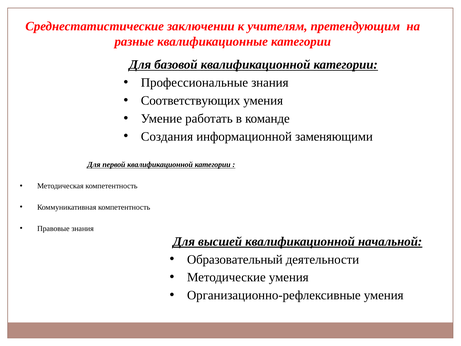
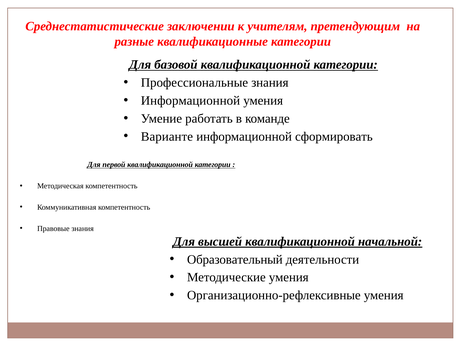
Соответствующих at (191, 100): Соответствующих -> Информационной
Создания: Создания -> Варианте
заменяющими: заменяющими -> сформировать
